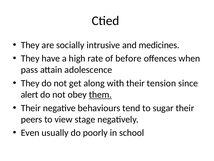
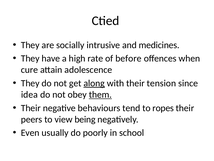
pass: pass -> cure
along underline: none -> present
alert: alert -> idea
sugar: sugar -> ropes
stage: stage -> being
